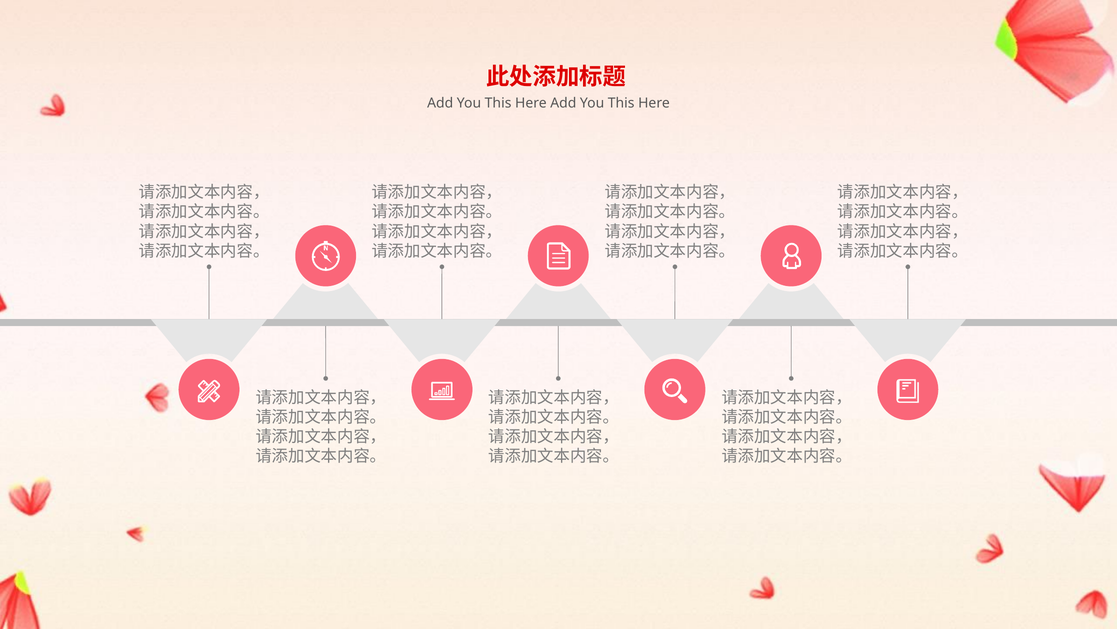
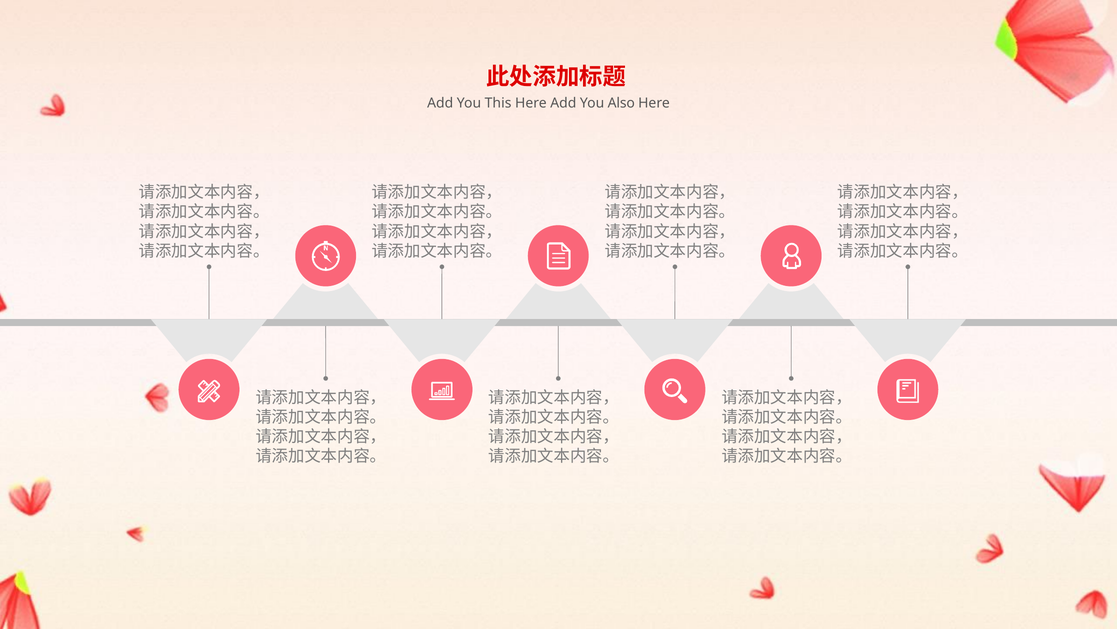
Here Add You This: This -> Also
